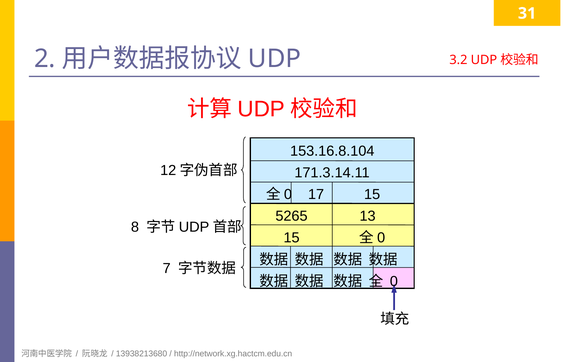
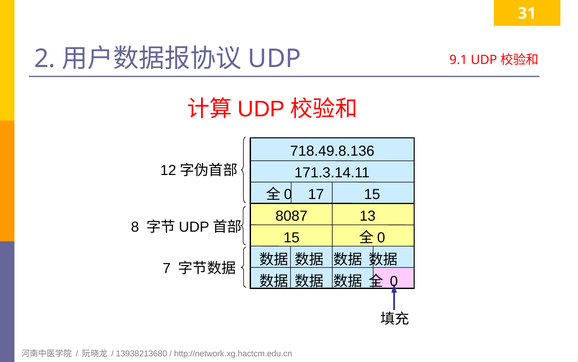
3.2: 3.2 -> 9.1
153.16.8.104: 153.16.8.104 -> 718.49.8.136
5265: 5265 -> 8087
